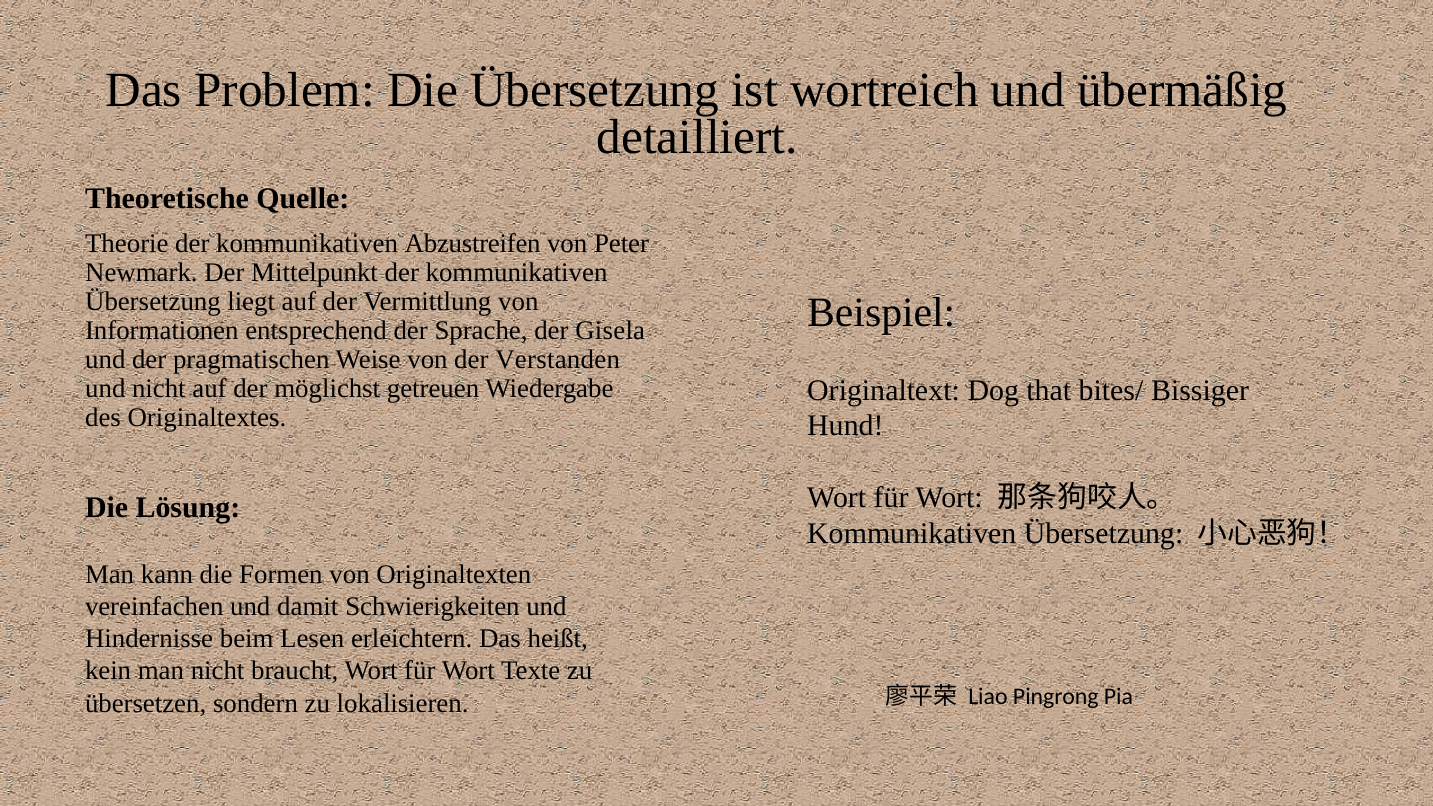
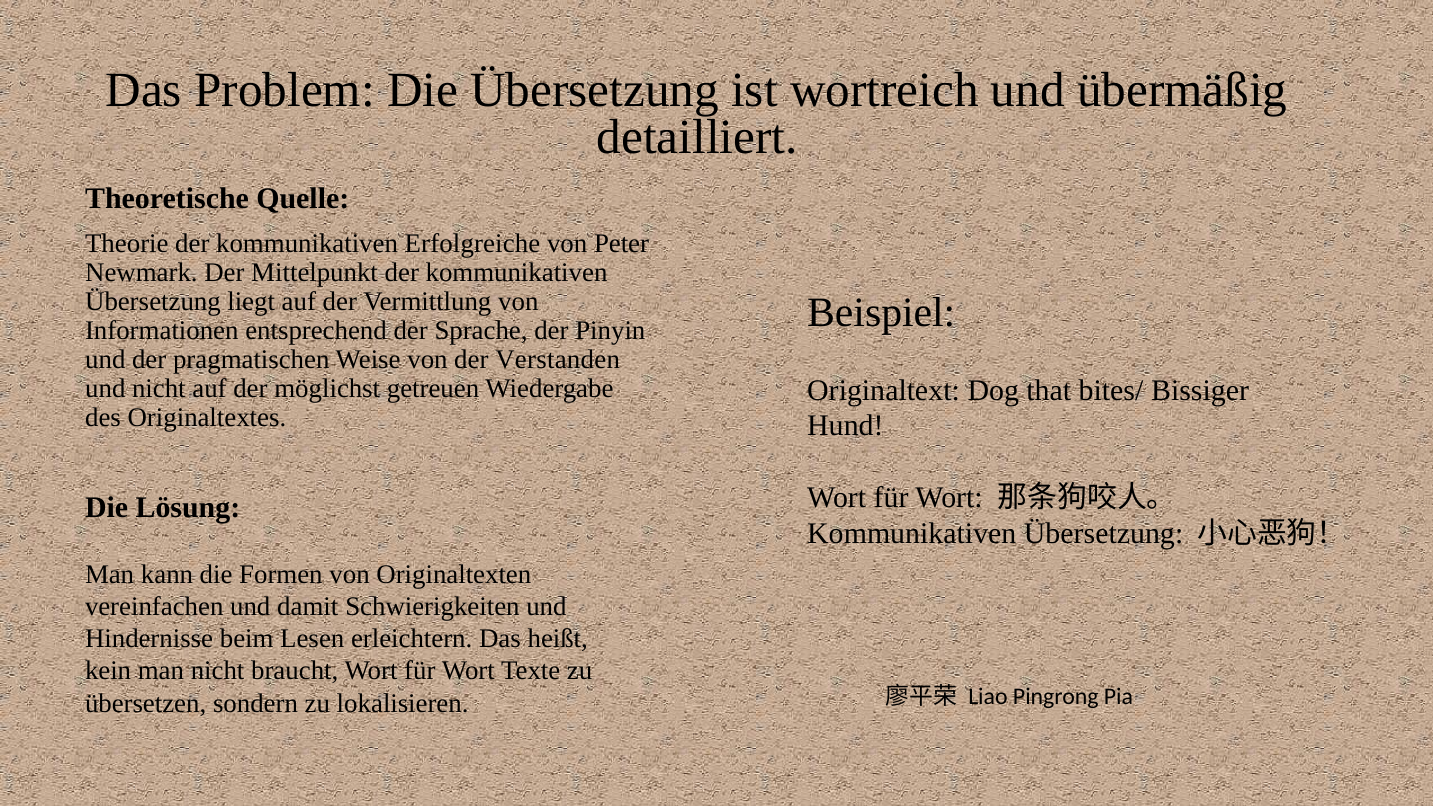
Abzustreifen: Abzustreifen -> Erfolgreiche
Gisela: Gisela -> Pinyin
